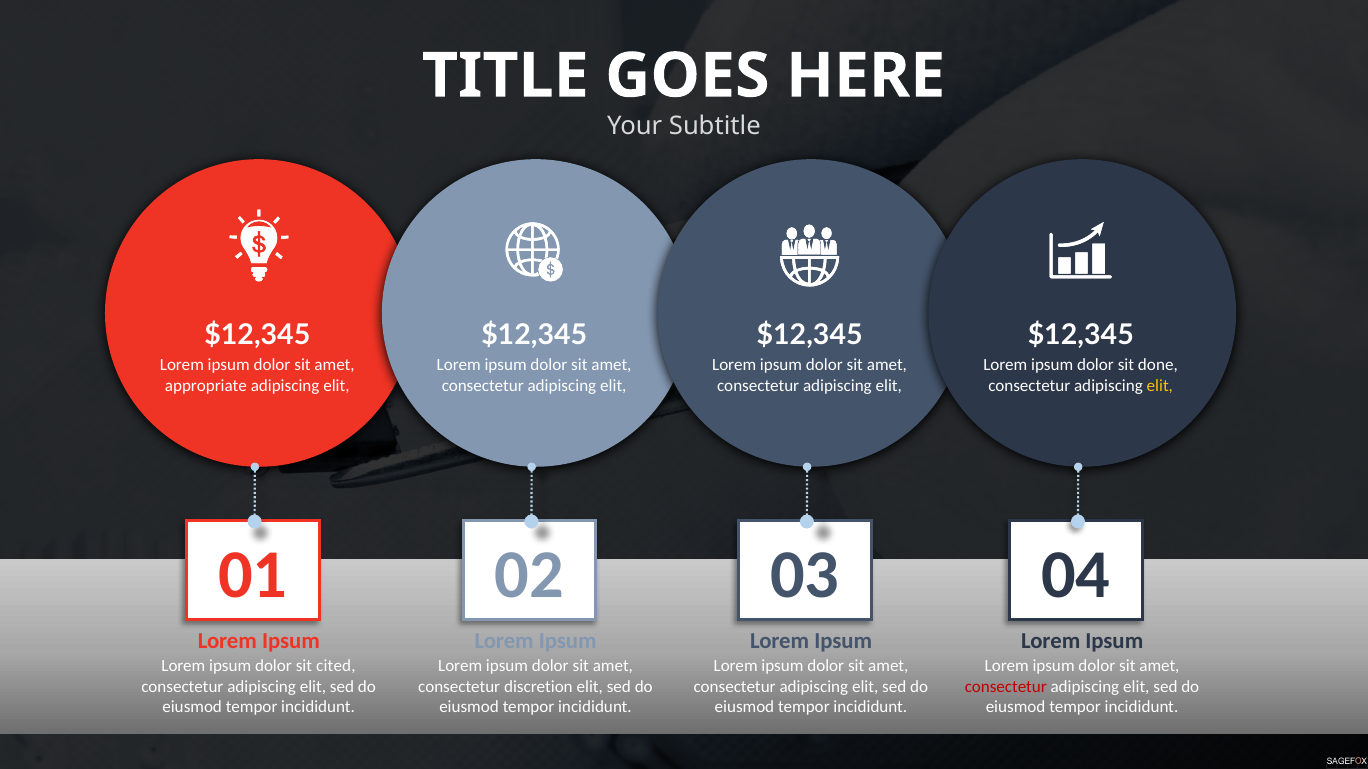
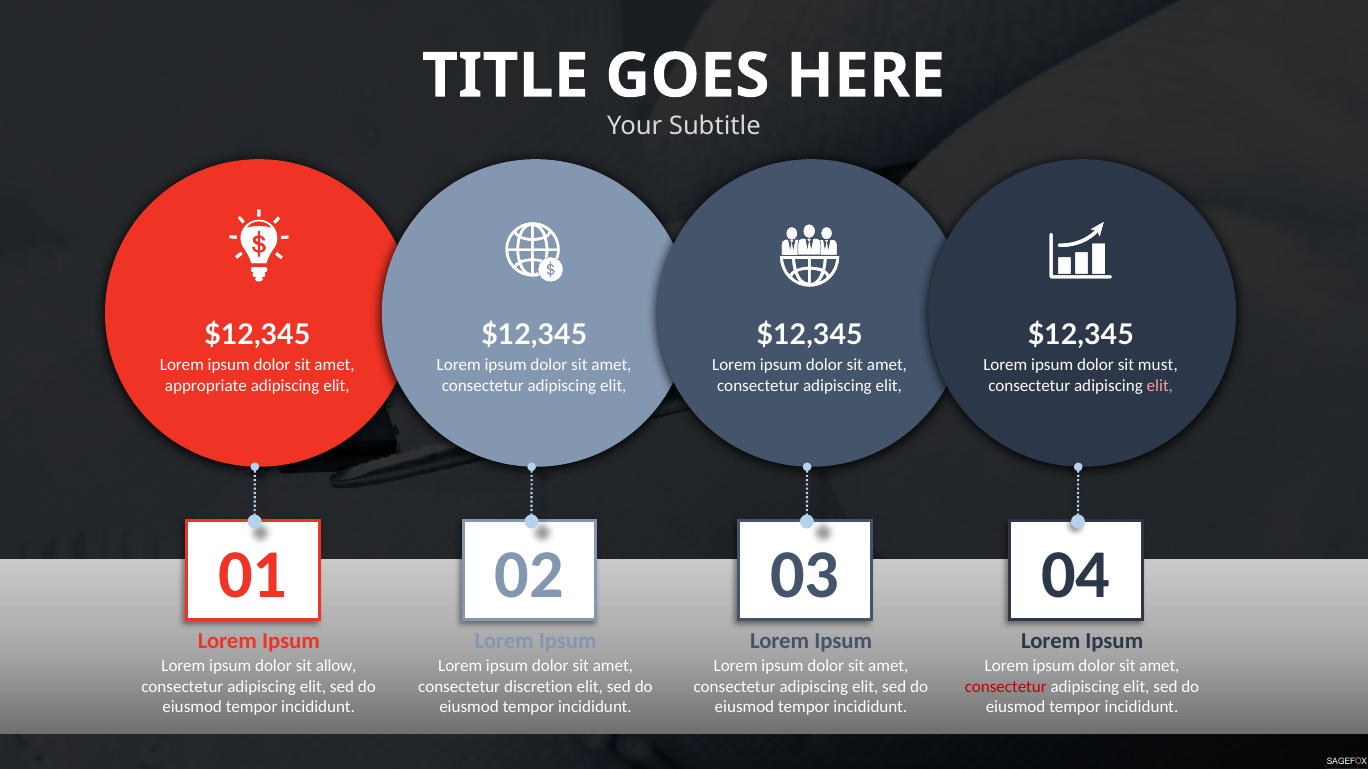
done: done -> must
elit at (1160, 386) colour: yellow -> pink
cited: cited -> allow
